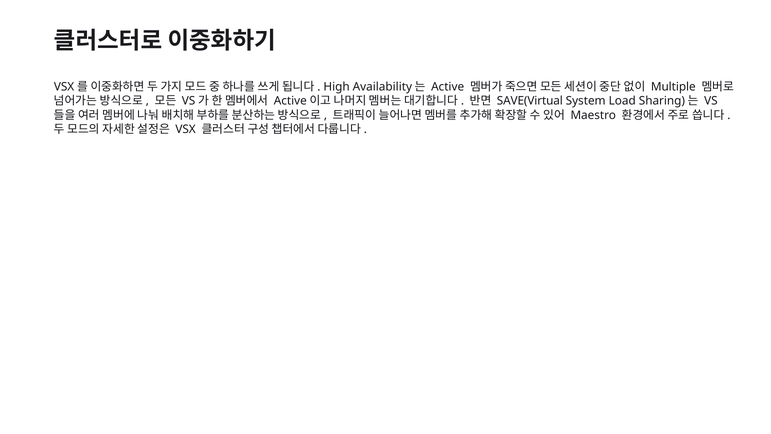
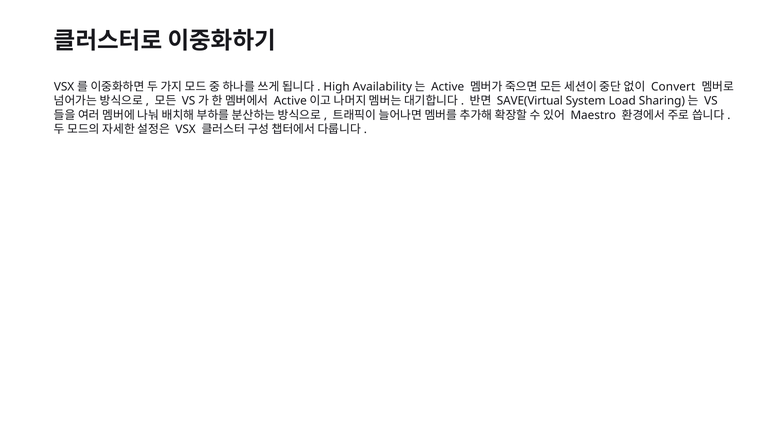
Multiple: Multiple -> Convert
